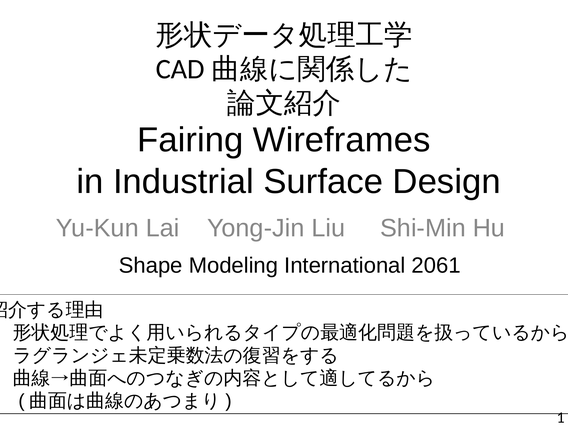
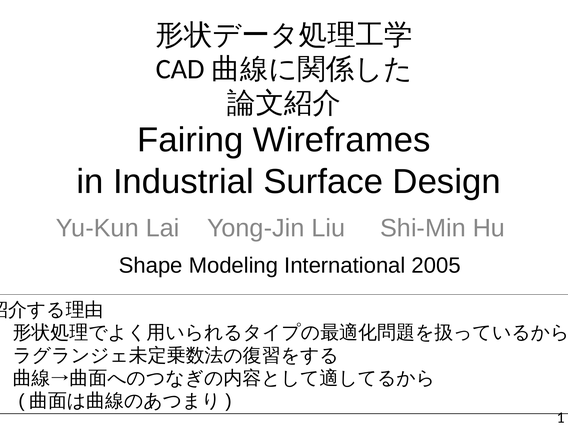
2061: 2061 -> 2005
